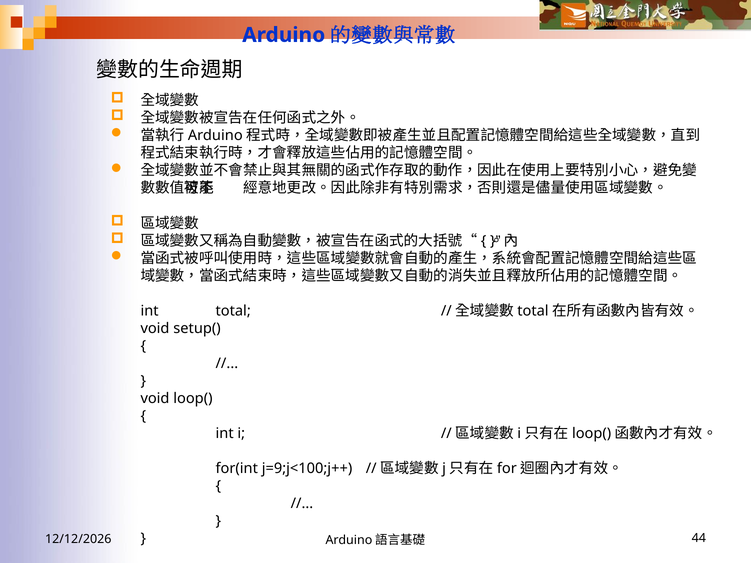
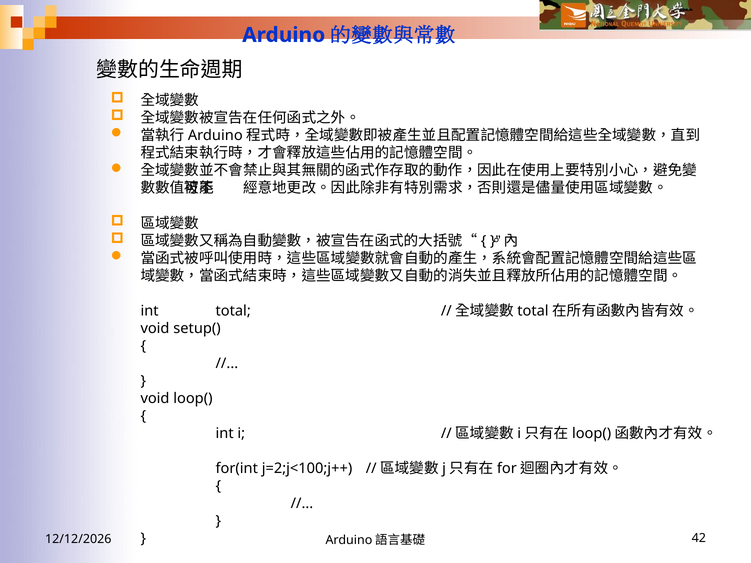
j=9;j<100;j++: j=9;j<100;j++ -> j=2;j<100;j++
44: 44 -> 42
